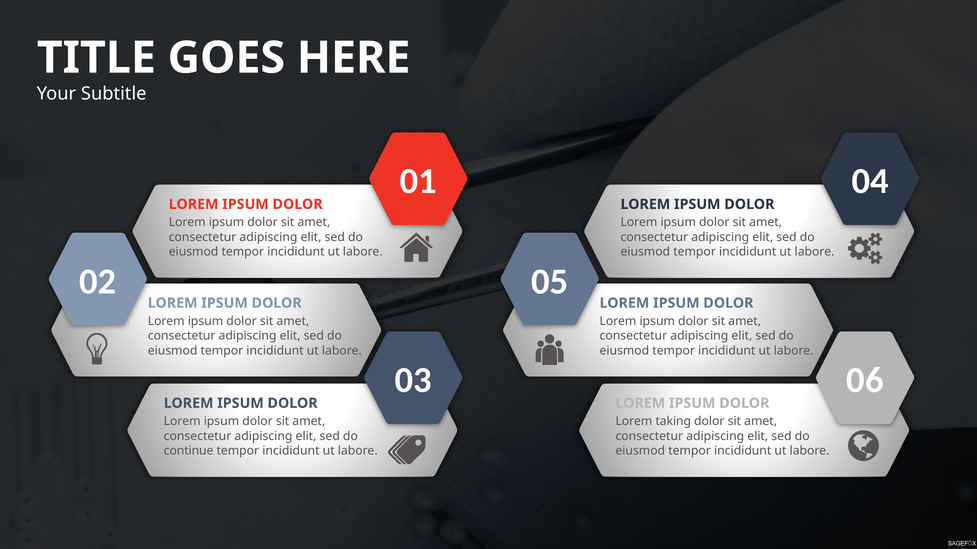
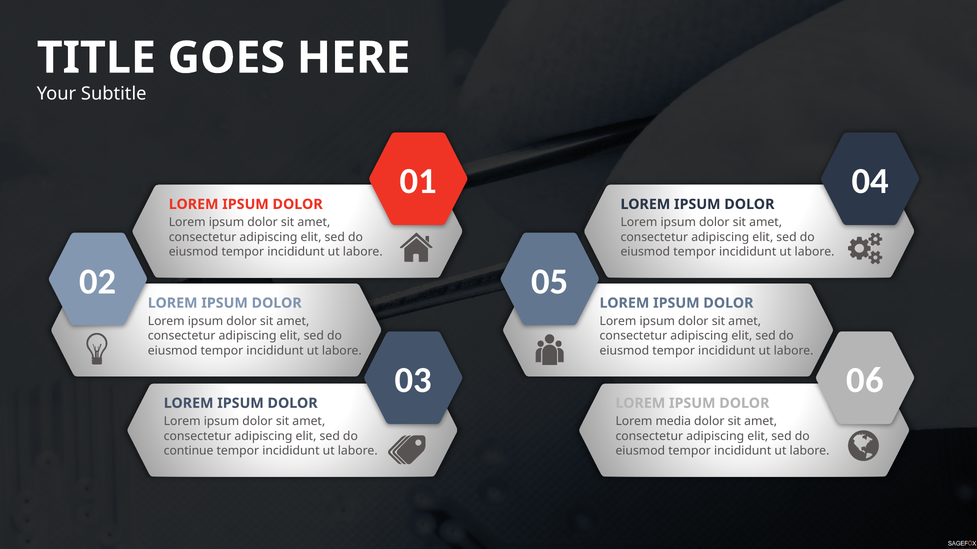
taking: taking -> media
